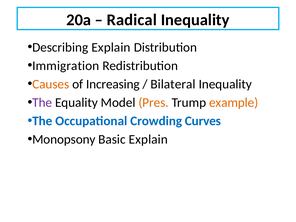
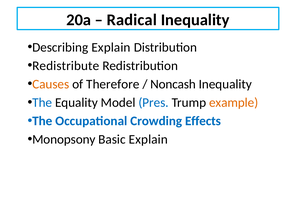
Immigration: Immigration -> Redistribute
Increasing: Increasing -> Therefore
Bilateral: Bilateral -> Noncash
The at (42, 103) colour: purple -> blue
Pres colour: orange -> blue
Curves: Curves -> Effects
